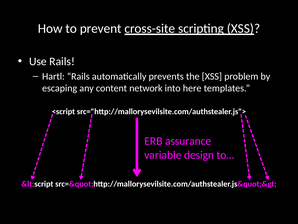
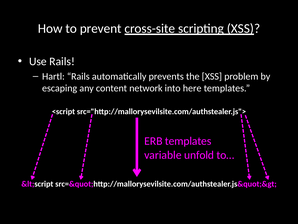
ERB assurance: assurance -> templates
design: design -> unfold
